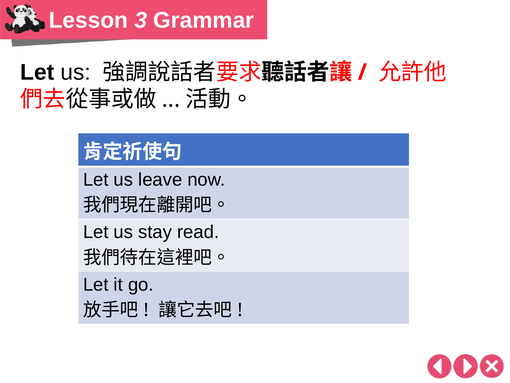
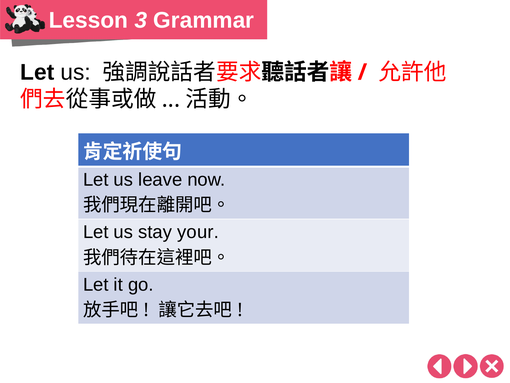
read: read -> your
